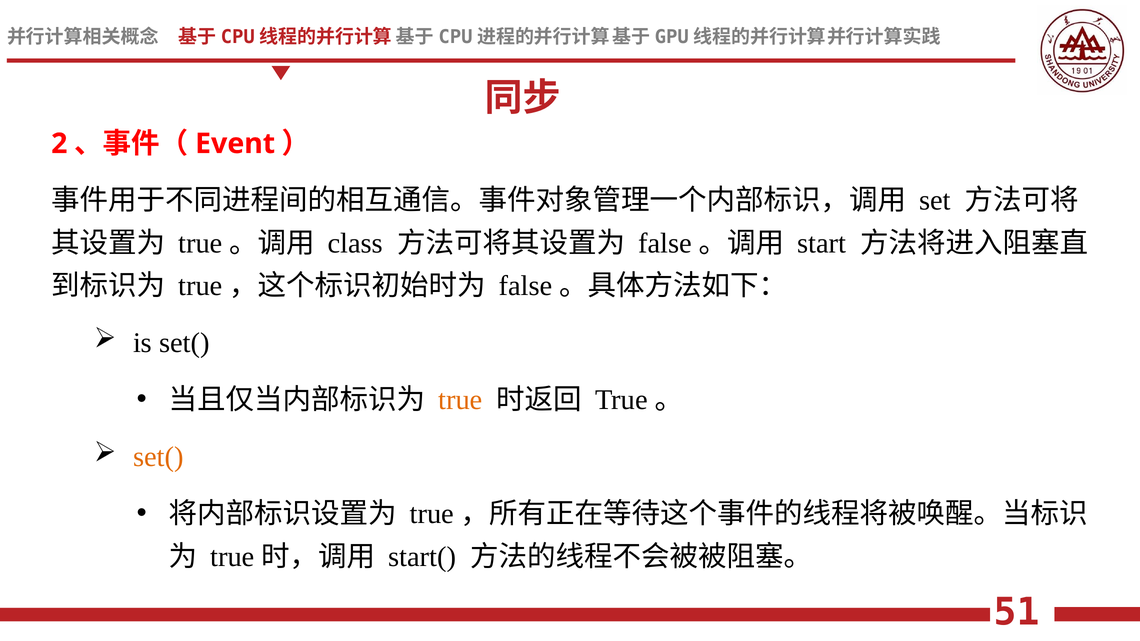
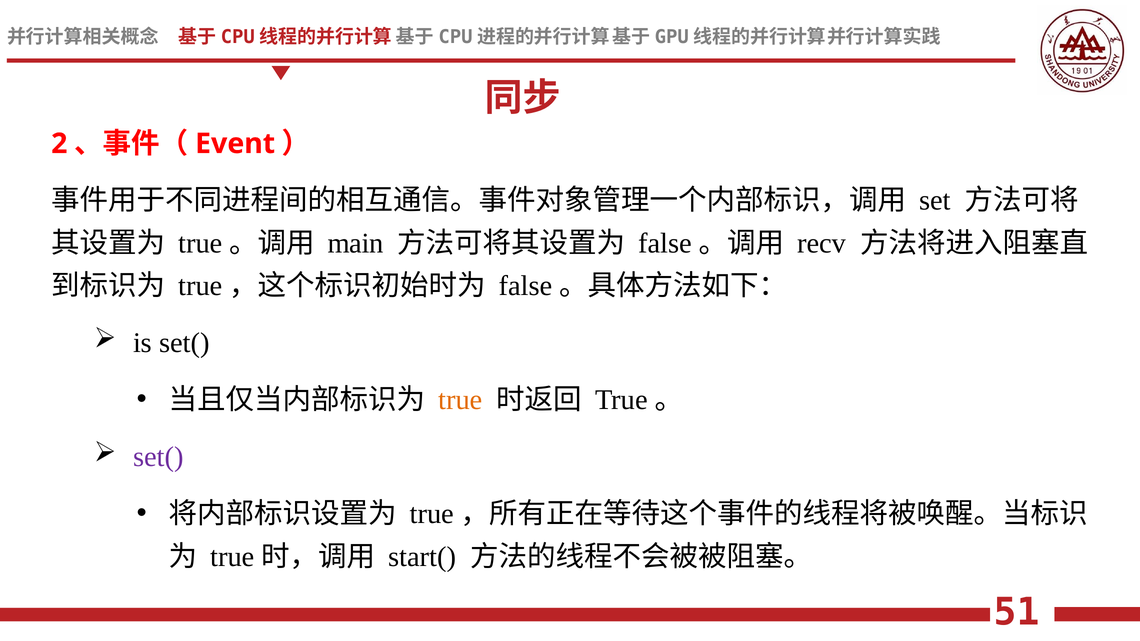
class: class -> main
start: start -> recv
set( at (158, 457) colour: orange -> purple
